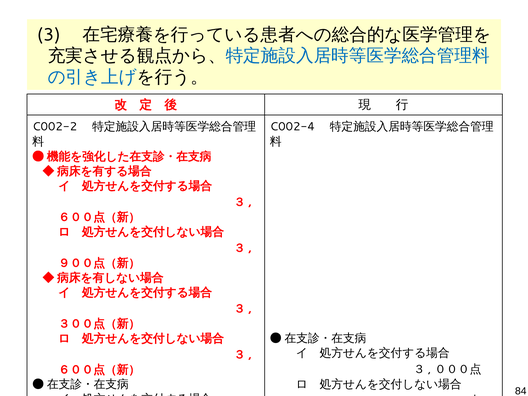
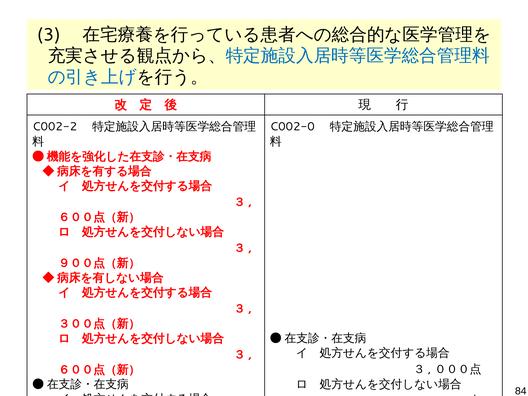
C002-4: C002-4 -> C002-0
